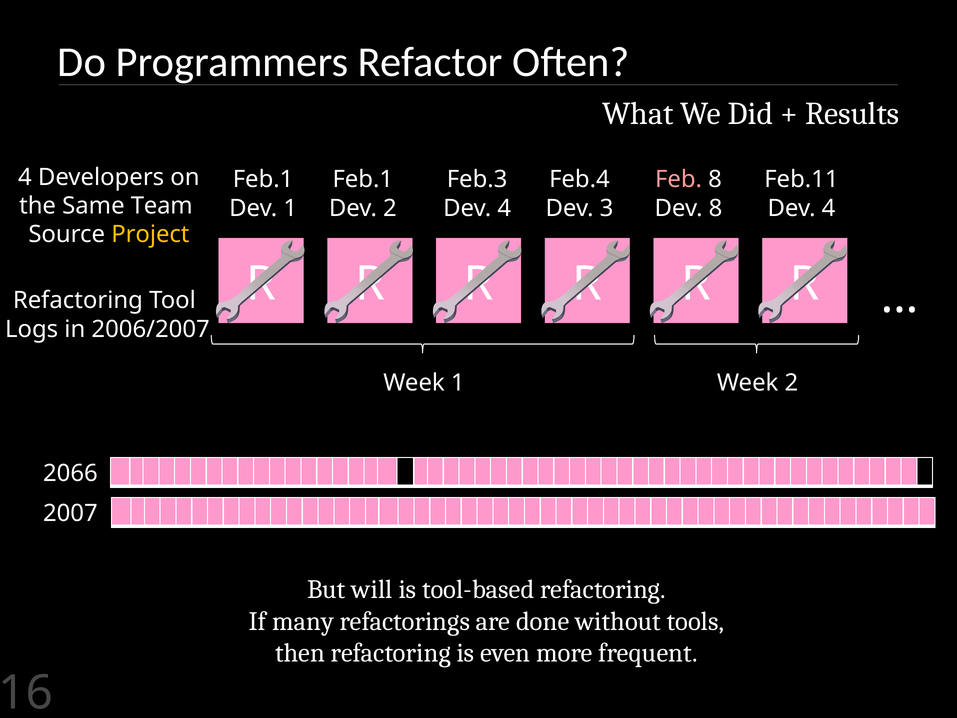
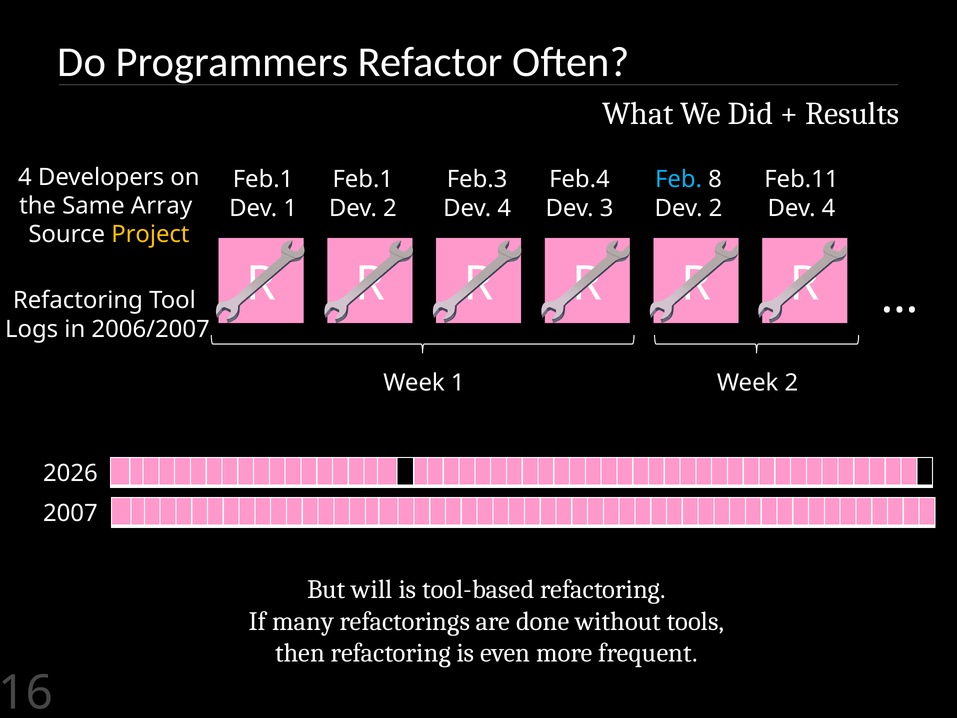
Feb colour: pink -> light blue
Team: Team -> Array
8 at (716, 208): 8 -> 2
2066: 2066 -> 2026
